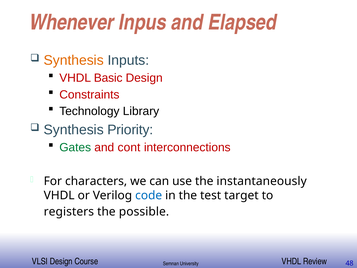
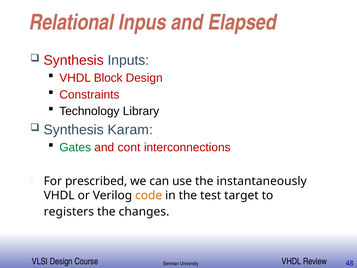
Whenever: Whenever -> Relational
Synthesis at (74, 60) colour: orange -> red
Basic: Basic -> Block
Priority: Priority -> Karam
characters: characters -> prescribed
code colour: blue -> orange
possible: possible -> changes
